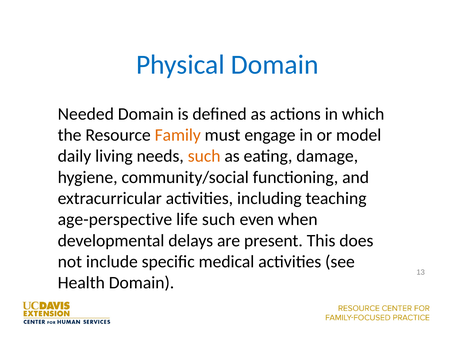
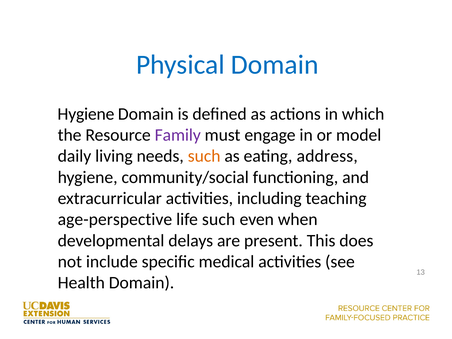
Needed at (86, 114): Needed -> Hygiene
Family colour: orange -> purple
damage: damage -> address
